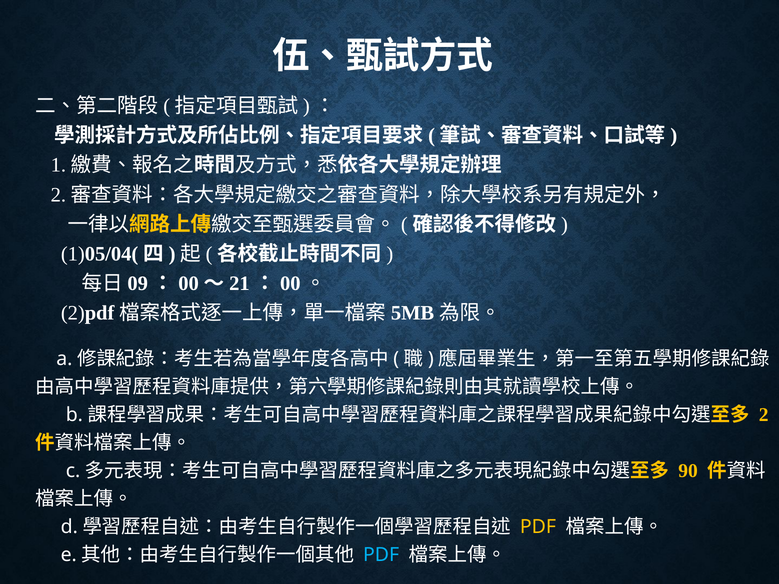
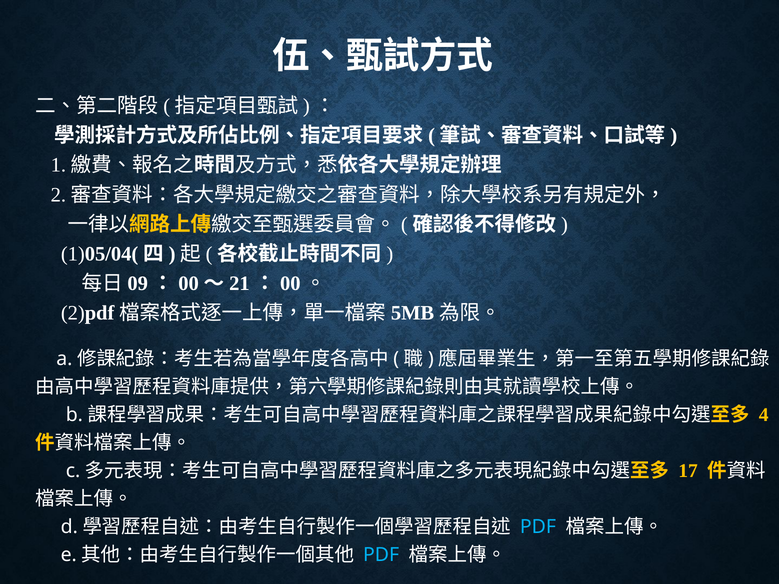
2: 2 -> 4
90: 90 -> 17
PDF at (538, 527) colour: yellow -> light blue
